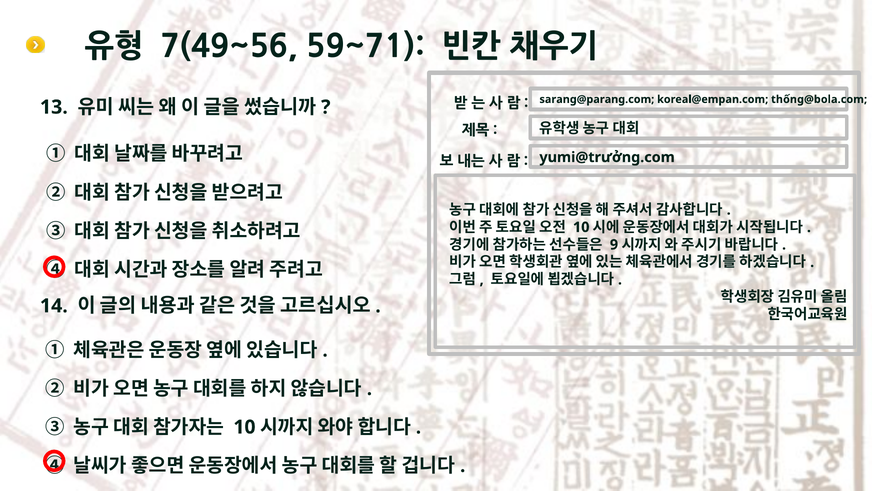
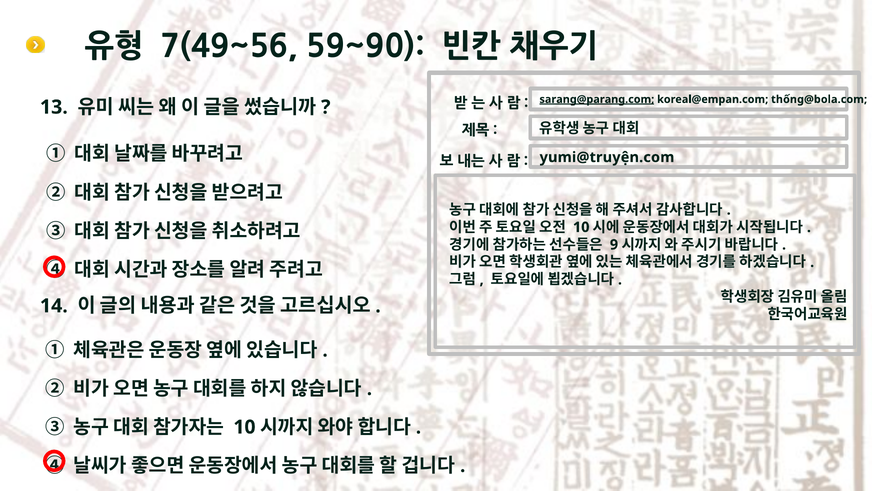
59~71: 59~71 -> 59~90
sarang@parang.com underline: none -> present
yumi@trưởng.com: yumi@trưởng.com -> yumi@truyện.com
